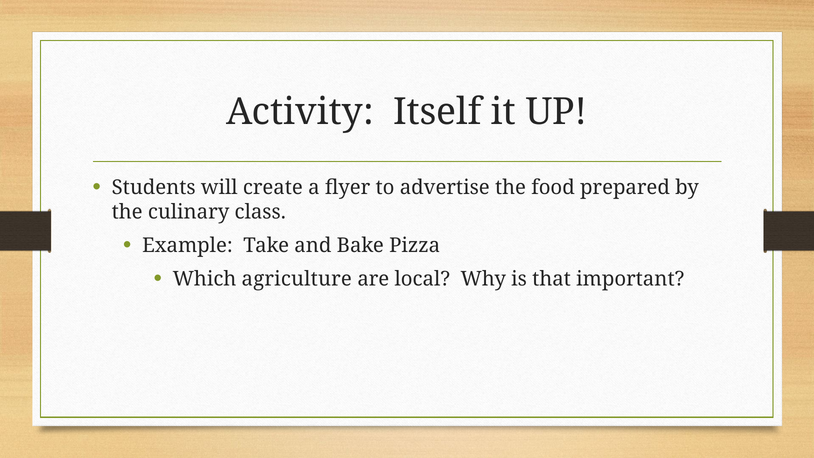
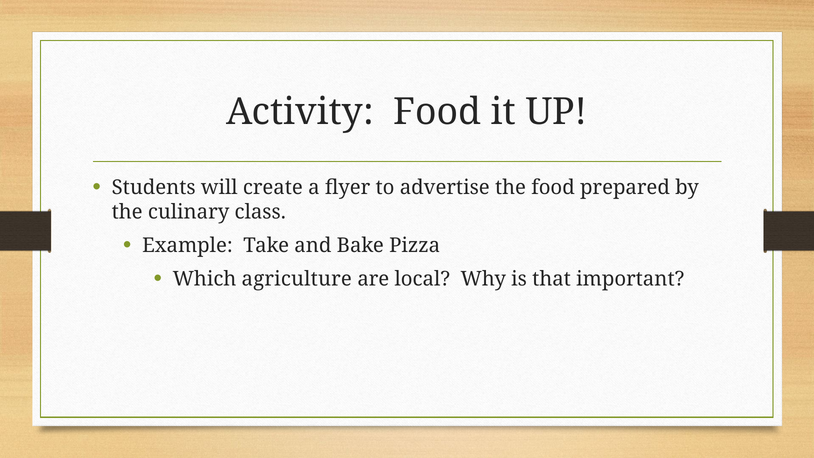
Activity Itself: Itself -> Food
